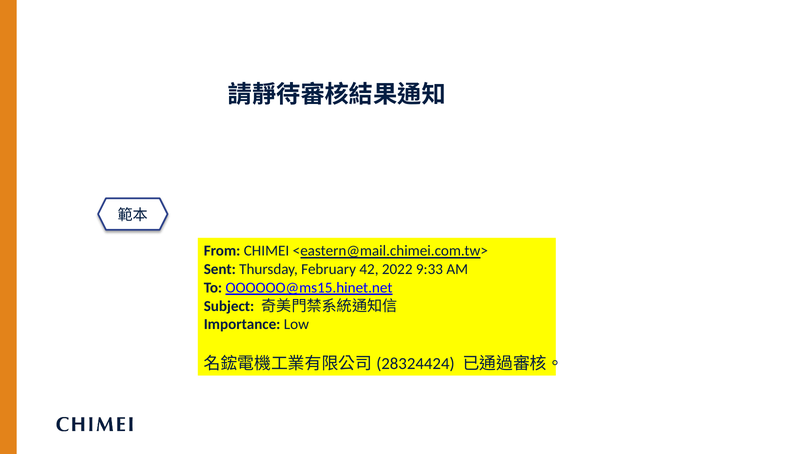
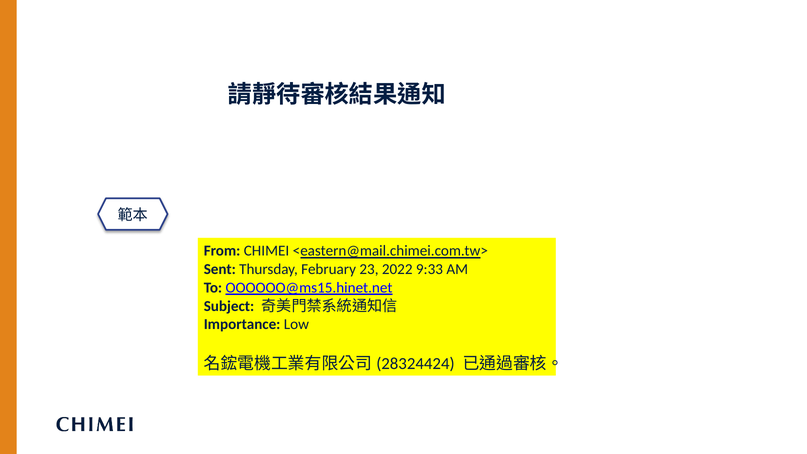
42: 42 -> 23
